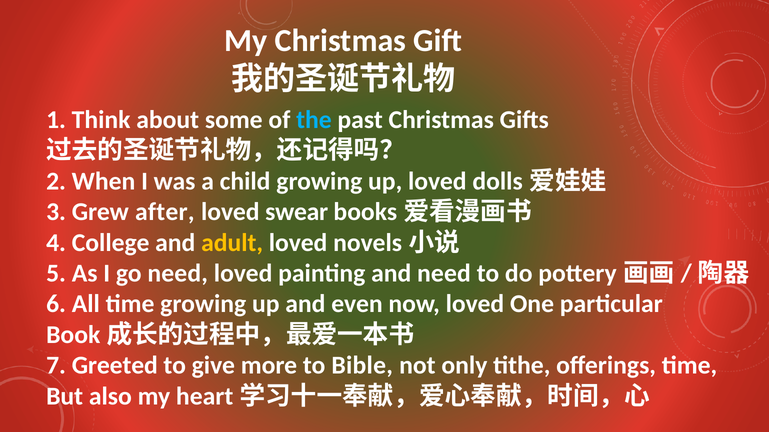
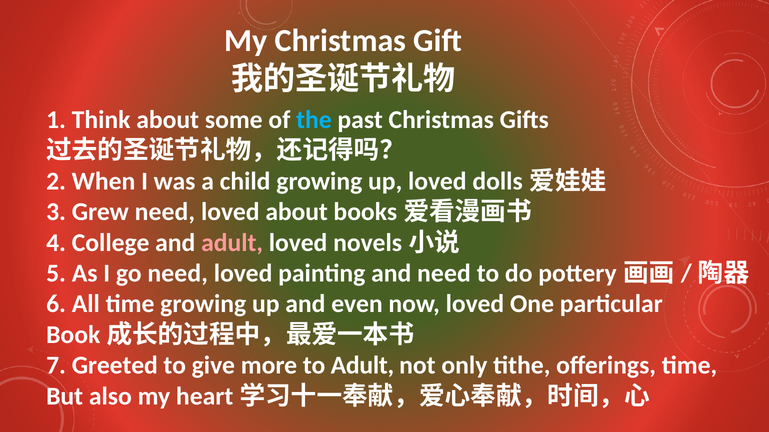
Grew after: after -> need
loved swear: swear -> about
adult at (232, 243) colour: yellow -> pink
to Bible: Bible -> Adult
